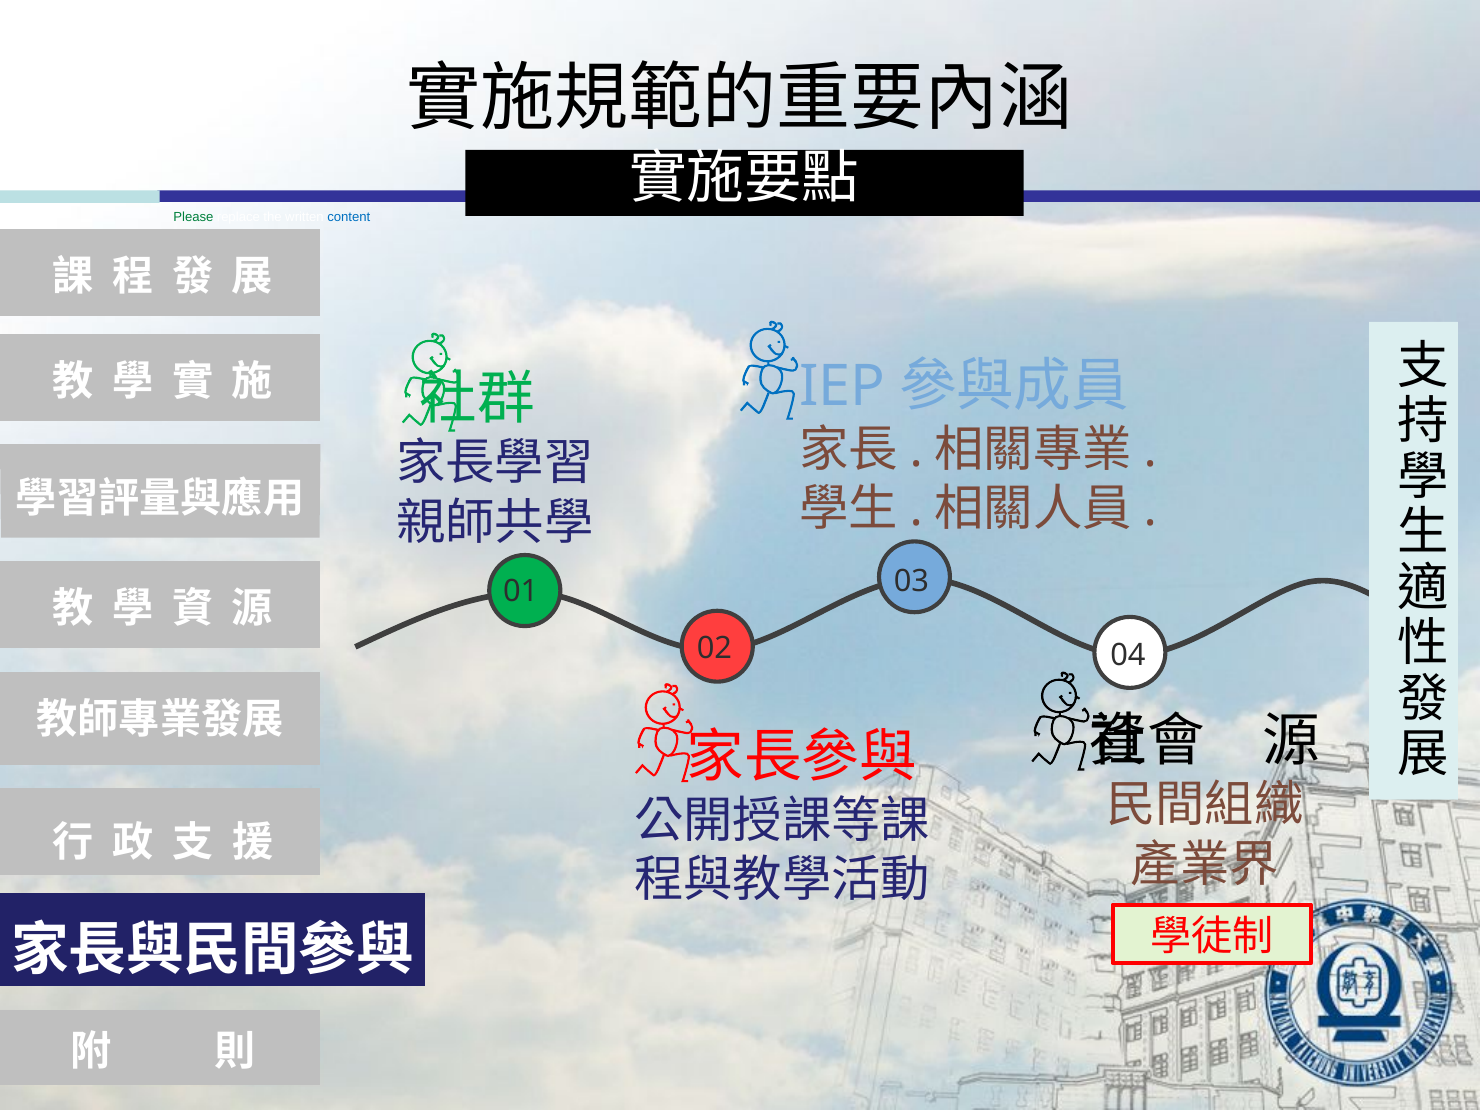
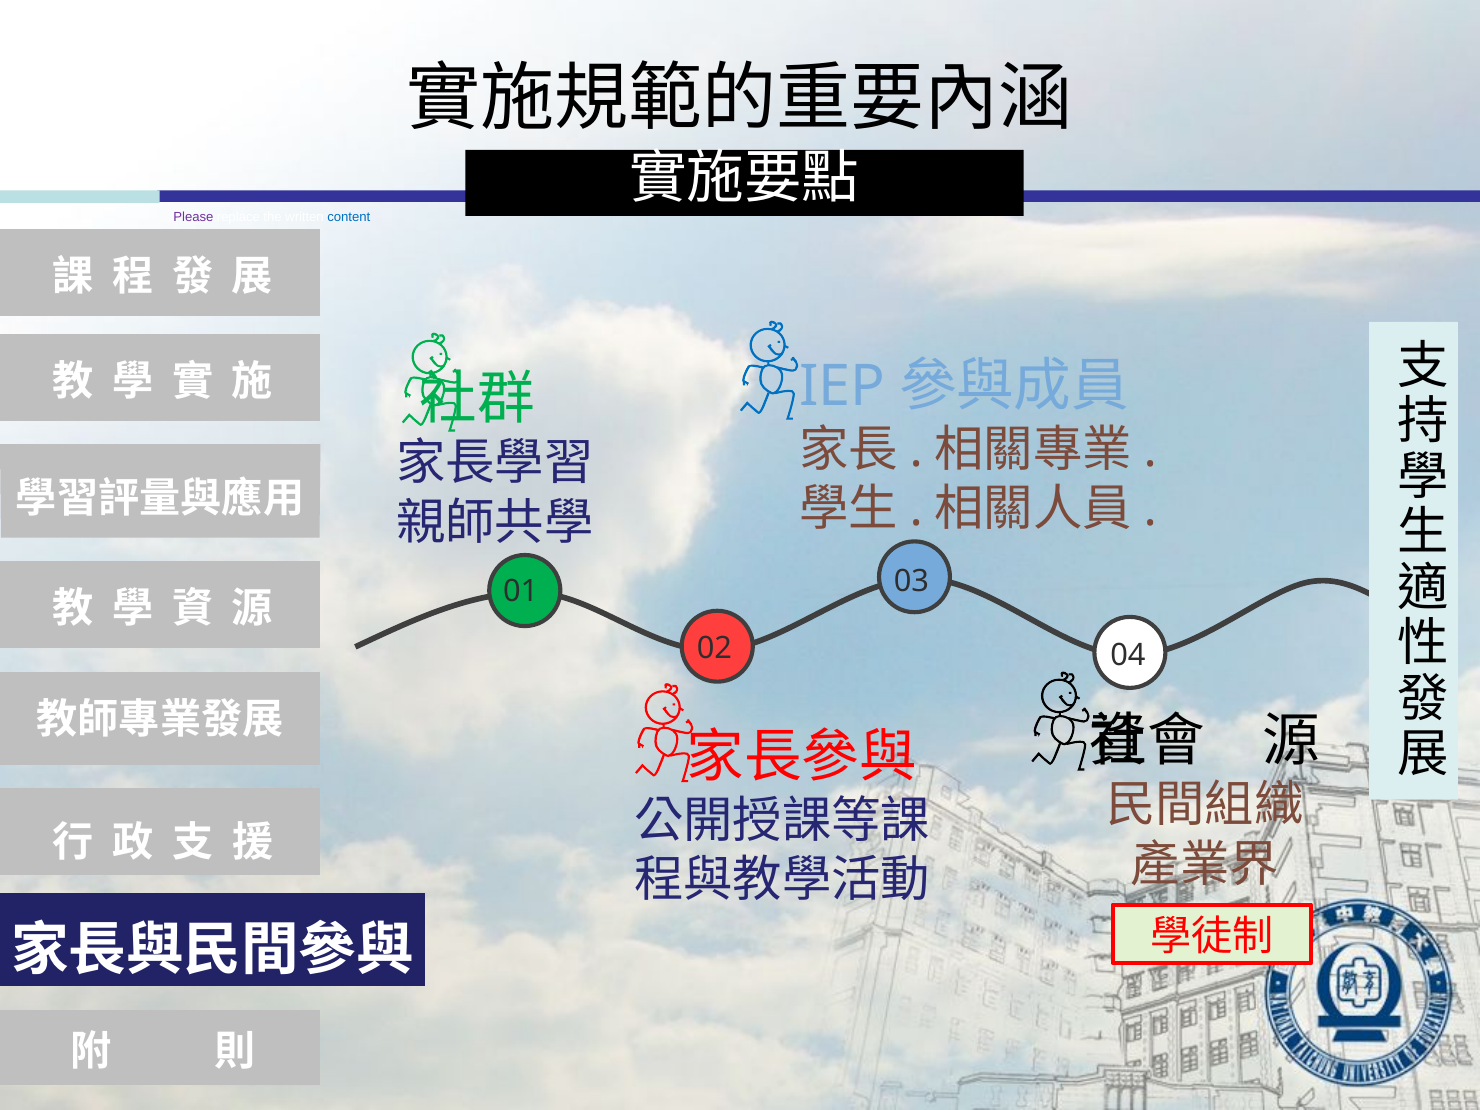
Please colour: green -> purple
